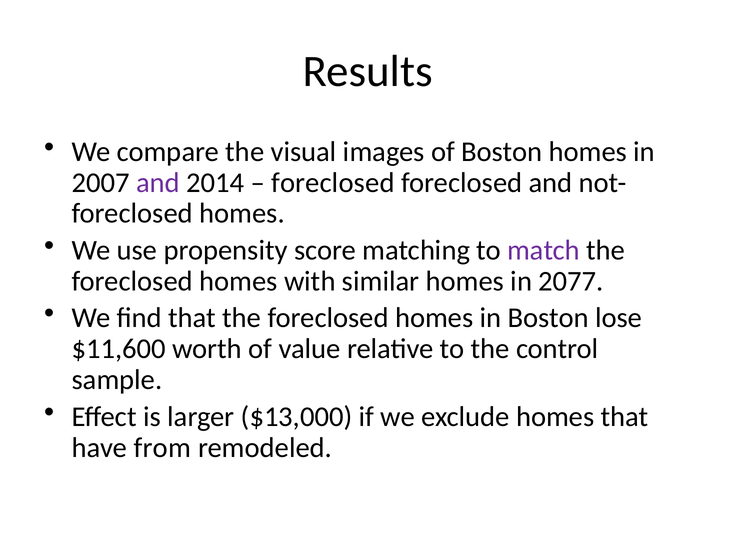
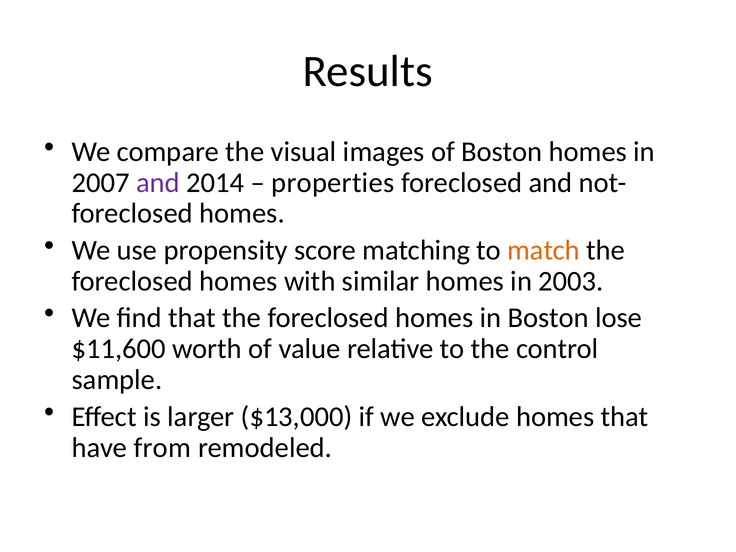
foreclosed at (333, 183): foreclosed -> properties
match colour: purple -> orange
2077: 2077 -> 2003
